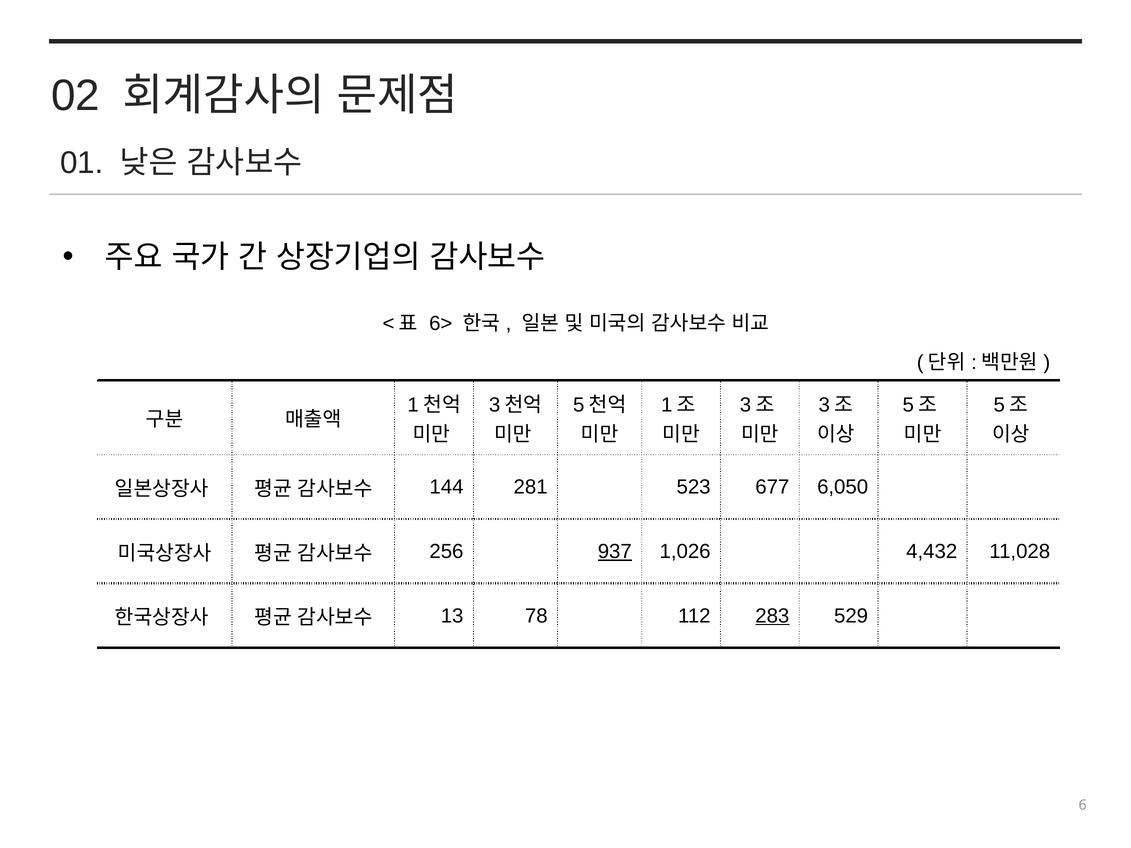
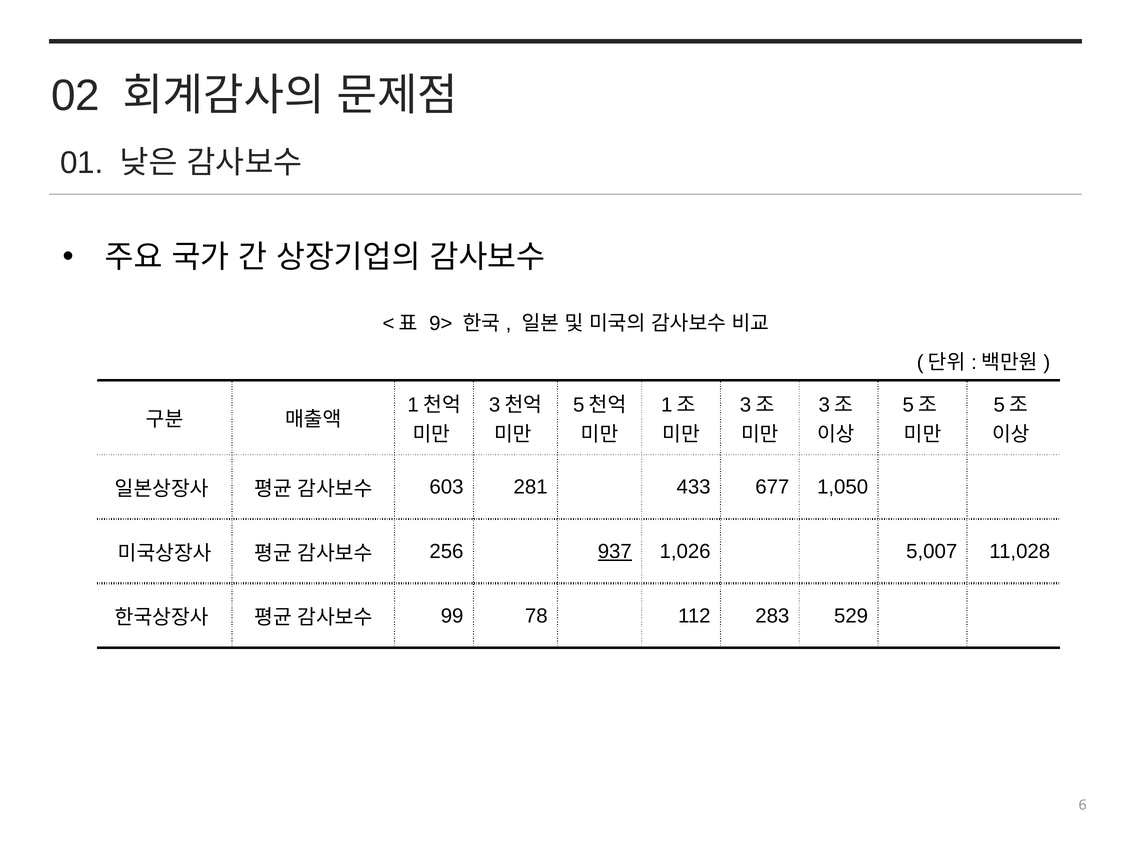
6>: 6> -> 9>
144: 144 -> 603
523: 523 -> 433
6,050: 6,050 -> 1,050
4,432: 4,432 -> 5,007
13: 13 -> 99
283 underline: present -> none
